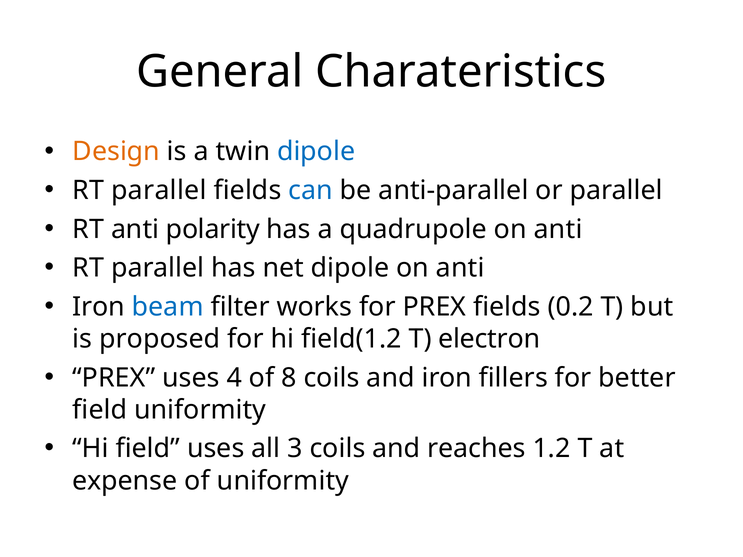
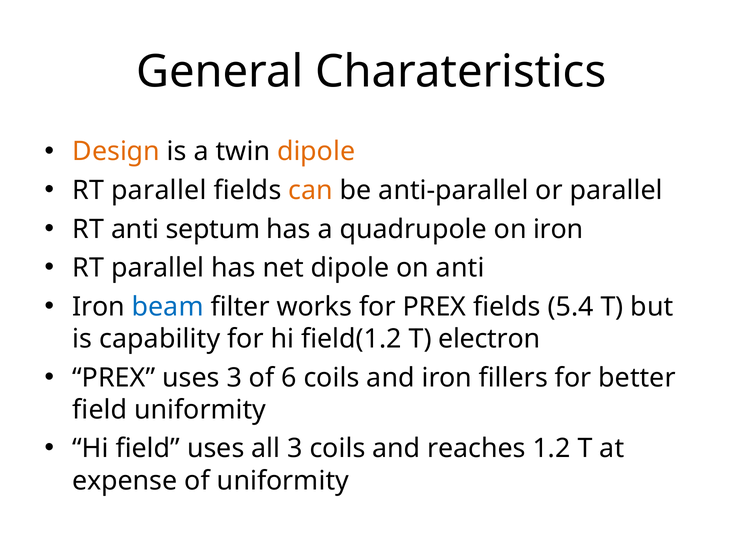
dipole at (316, 152) colour: blue -> orange
can colour: blue -> orange
polarity: polarity -> septum
quadrupole on anti: anti -> iron
0.2: 0.2 -> 5.4
proposed: proposed -> capability
uses 4: 4 -> 3
8: 8 -> 6
